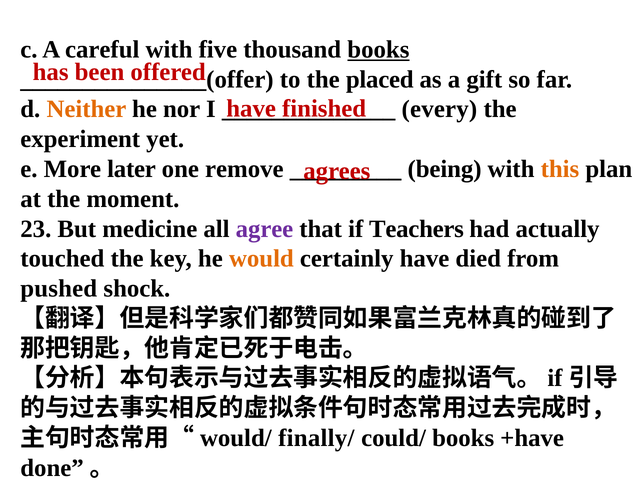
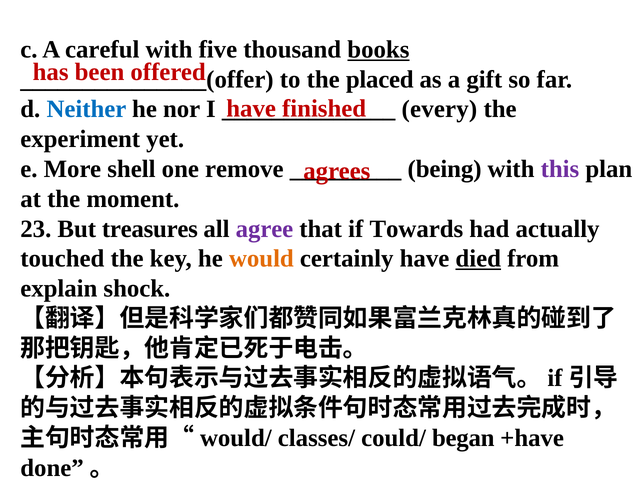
Neither colour: orange -> blue
later: later -> shell
this colour: orange -> purple
medicine: medicine -> treasures
Teachers: Teachers -> Towards
died underline: none -> present
pushed: pushed -> explain
finally/: finally/ -> classes/
could/ books: books -> began
